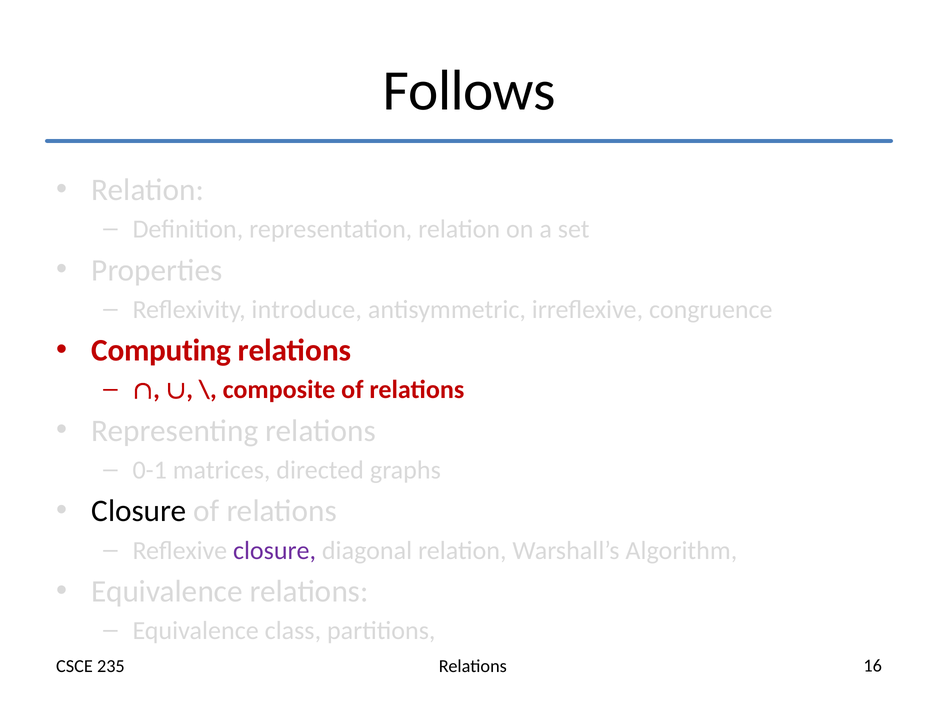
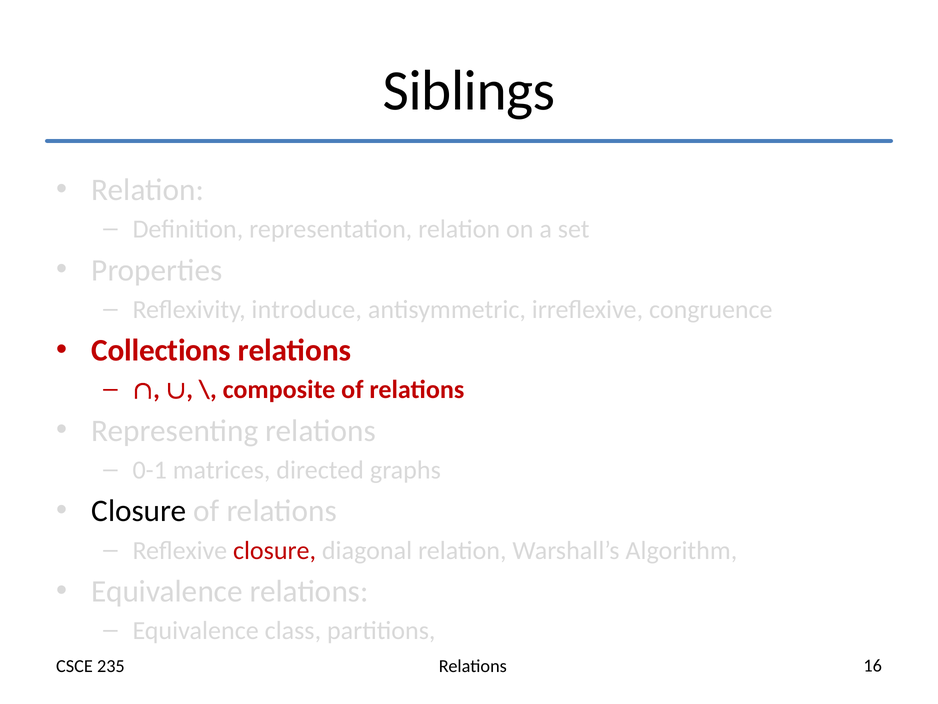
Follows: Follows -> Siblings
Computing: Computing -> Collections
closure at (275, 550) colour: purple -> red
